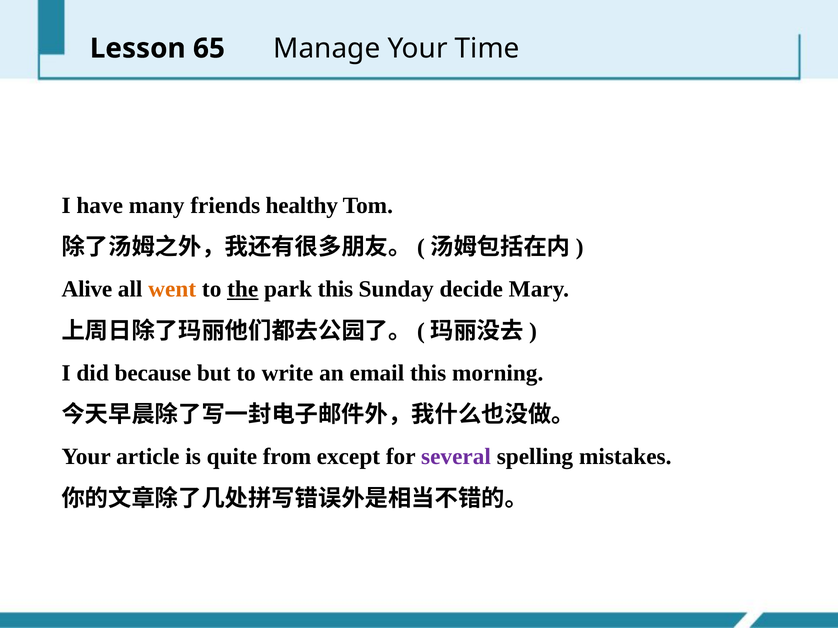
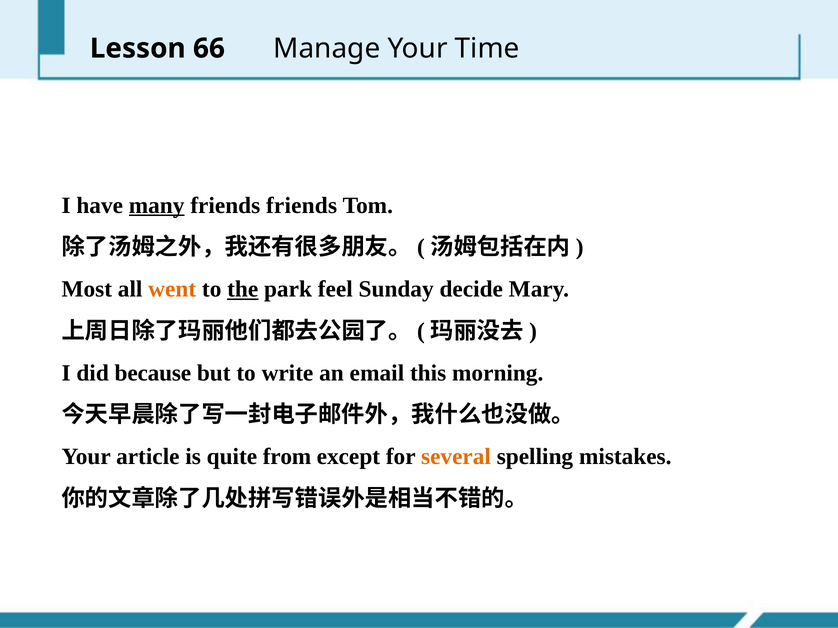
65: 65 -> 66
many underline: none -> present
friends healthy: healthy -> friends
Alive: Alive -> Most
park this: this -> feel
several colour: purple -> orange
